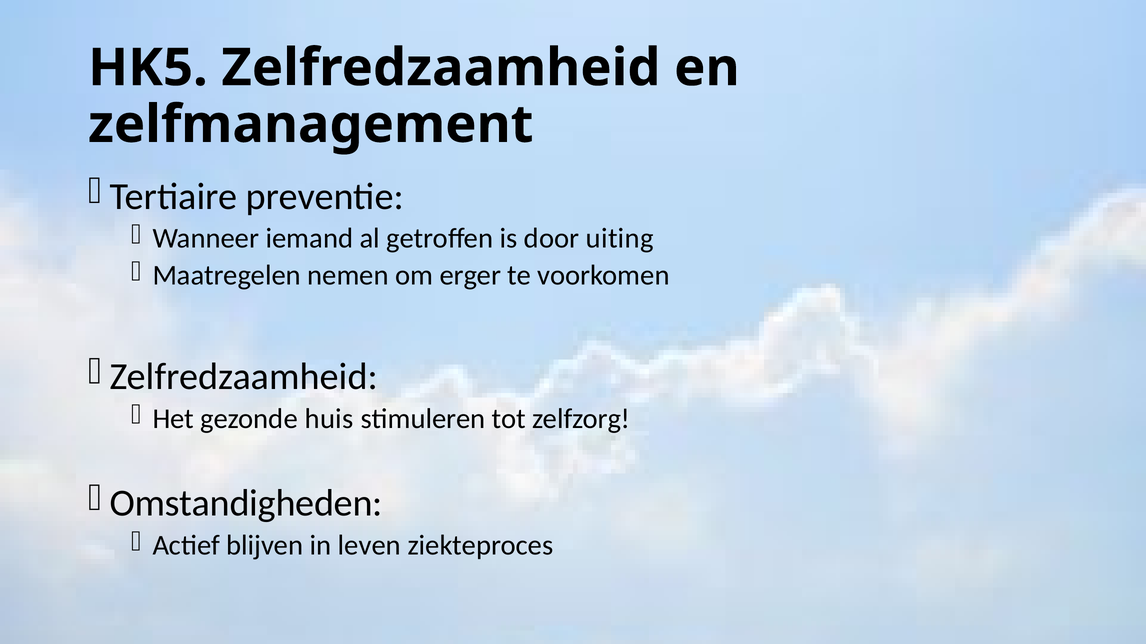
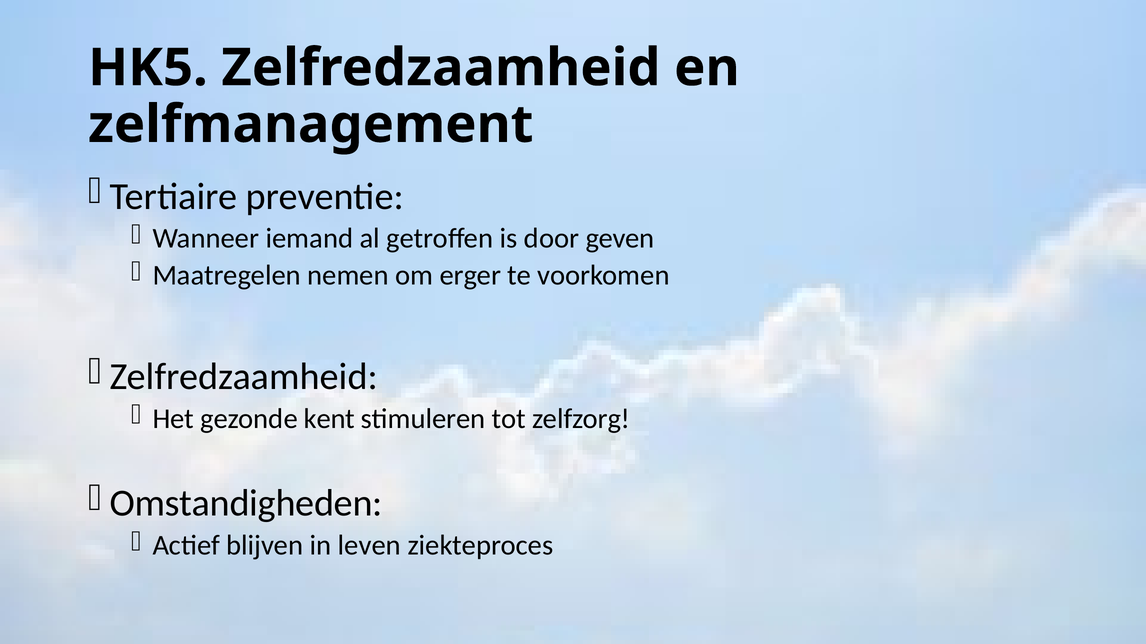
uiting: uiting -> geven
huis: huis -> kent
